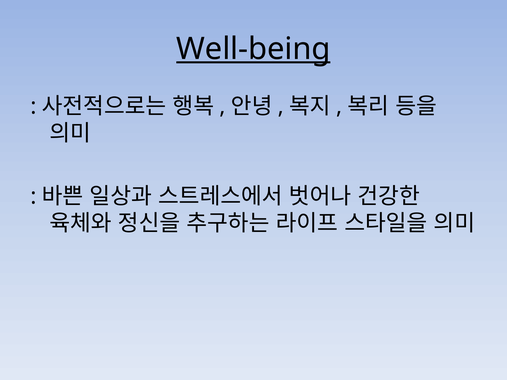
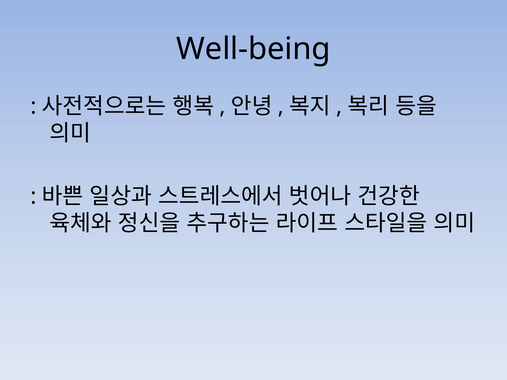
Well-being underline: present -> none
